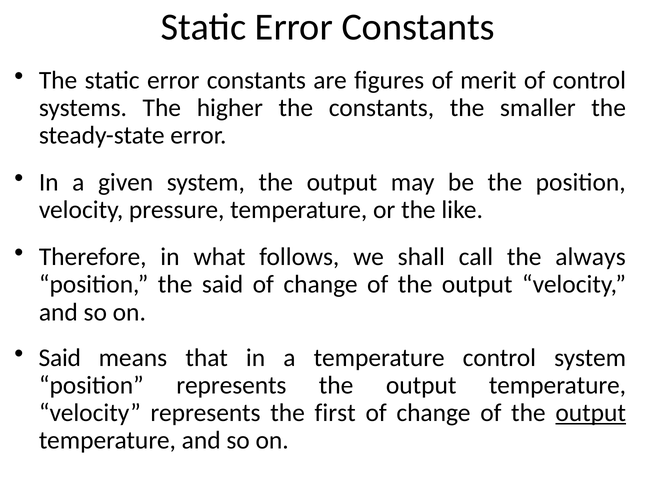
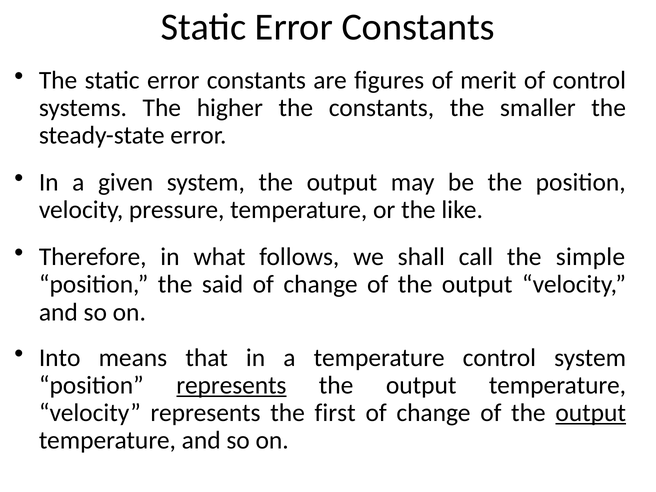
always: always -> simple
Said at (60, 358): Said -> Into
represents at (231, 385) underline: none -> present
